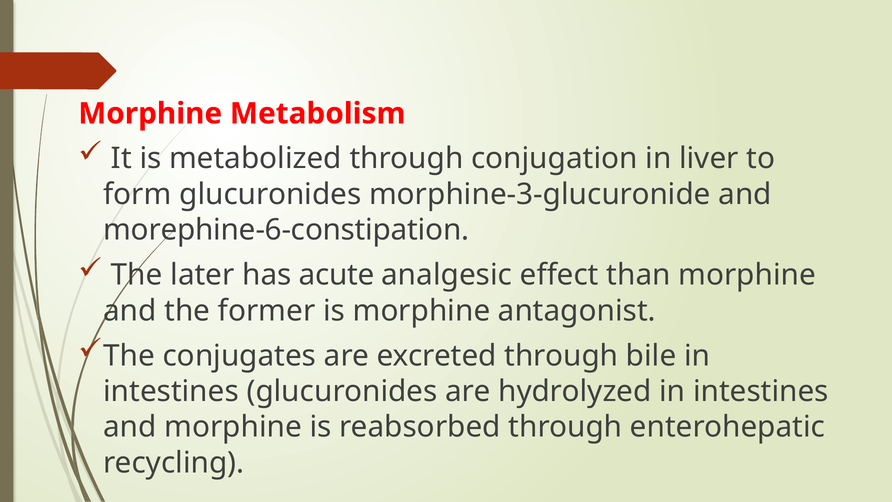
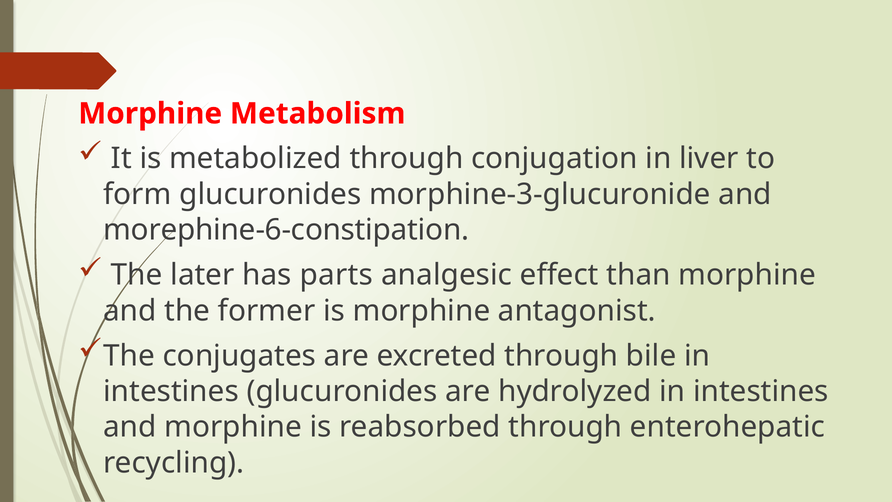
acute: acute -> parts
